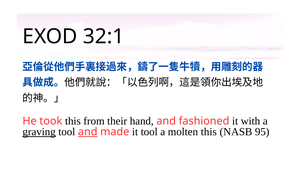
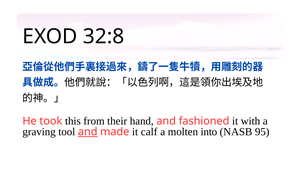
32:1: 32:1 -> 32:8
graving underline: present -> none
it tool: tool -> calf
molten this: this -> into
